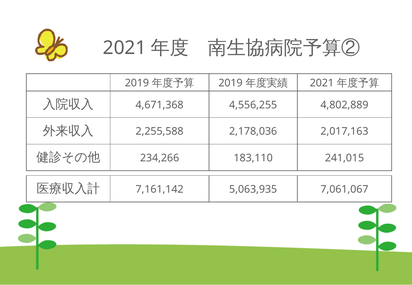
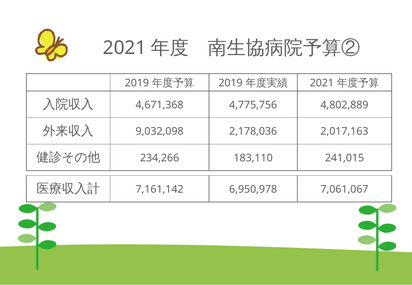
4,556,255: 4,556,255 -> 4,775,756
2,255,588: 2,255,588 -> 9,032,098
5,063,935: 5,063,935 -> 6,950,978
